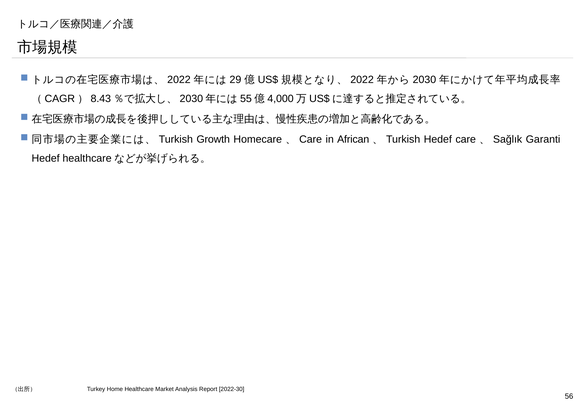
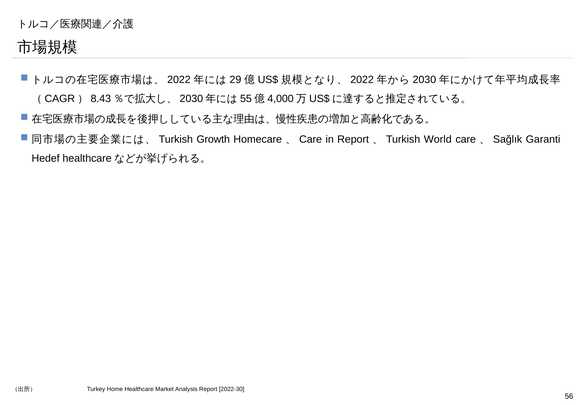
in African: African -> Report
Hedef at (438, 139): Hedef -> World
